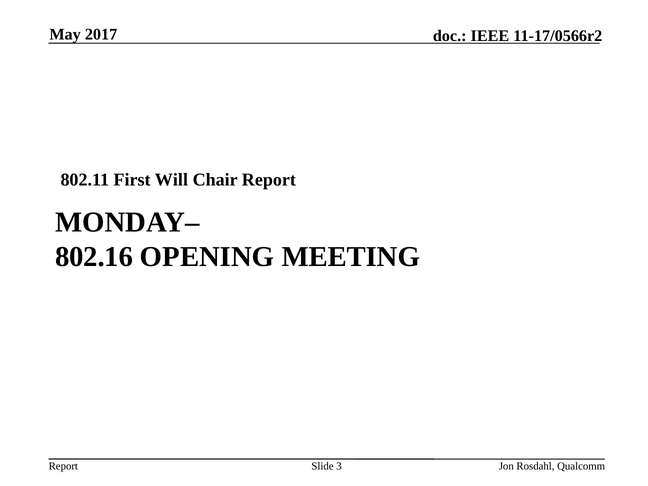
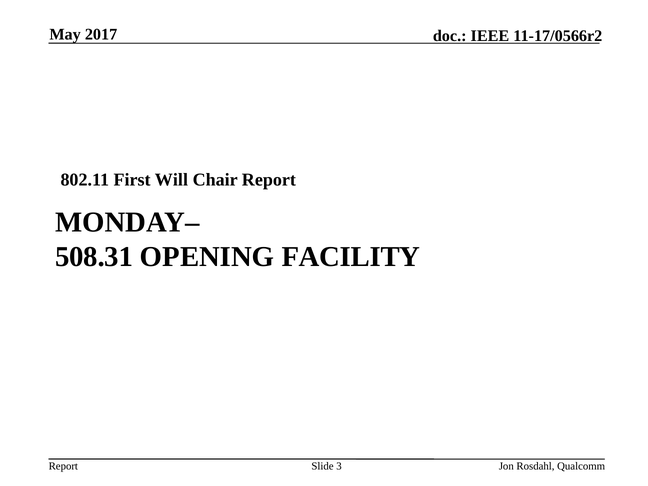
802.16: 802.16 -> 508.31
MEETING: MEETING -> FACILITY
